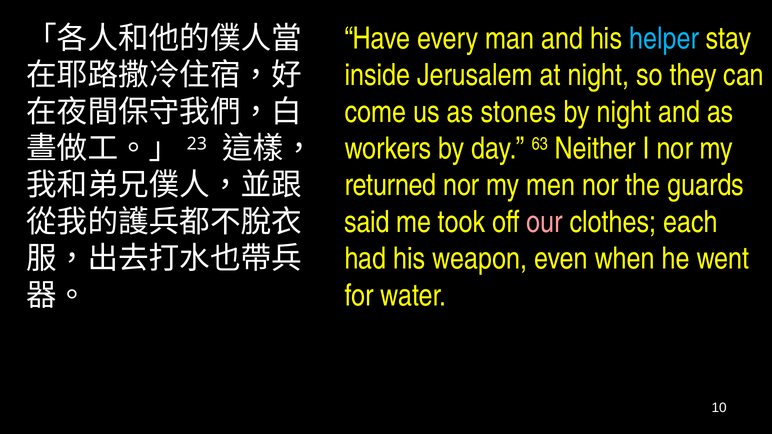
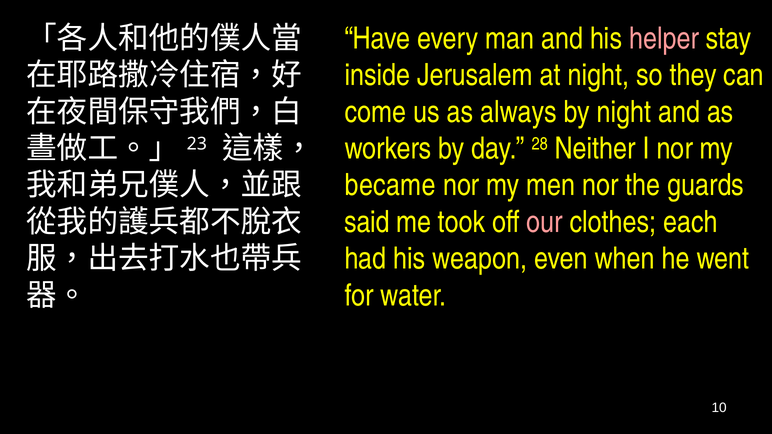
helper colour: light blue -> pink
stones: stones -> always
63: 63 -> 28
returned: returned -> became
